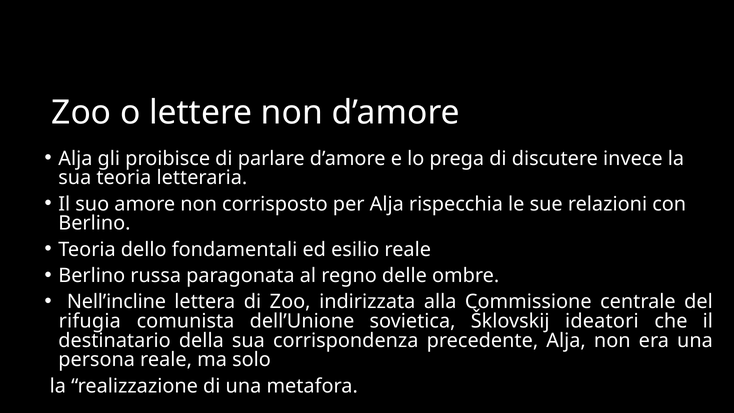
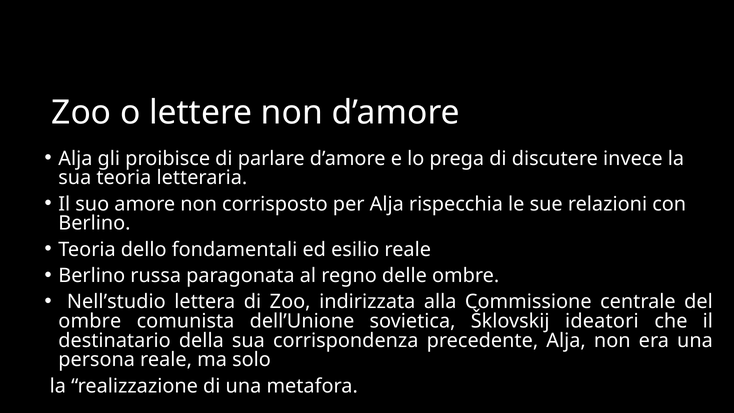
Nell’incline: Nell’incline -> Nell’studio
rifugia at (90, 321): rifugia -> ombre
